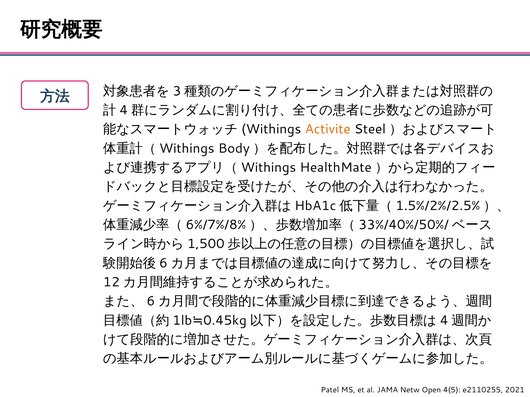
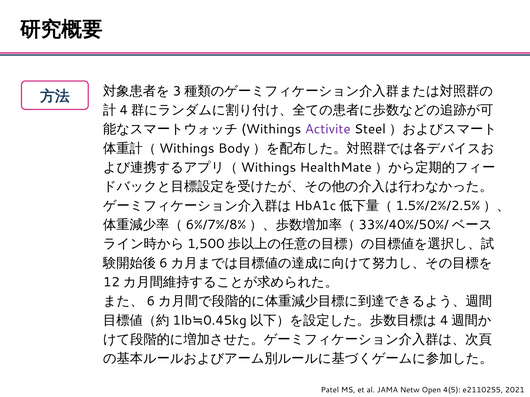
Activite colour: orange -> purple
